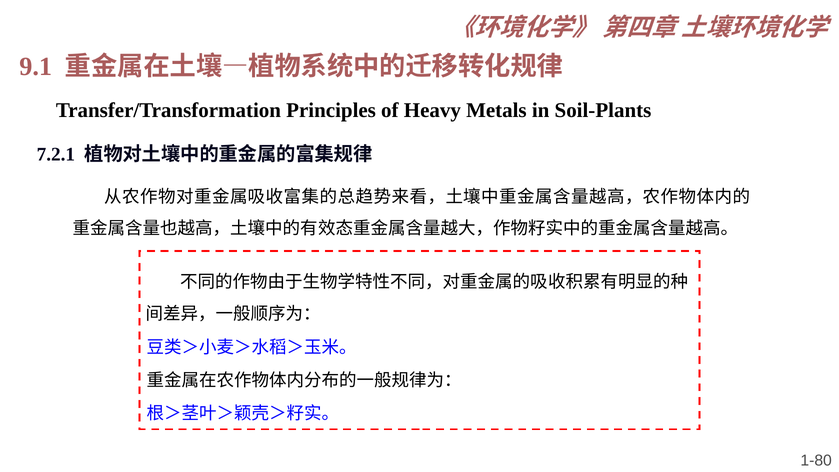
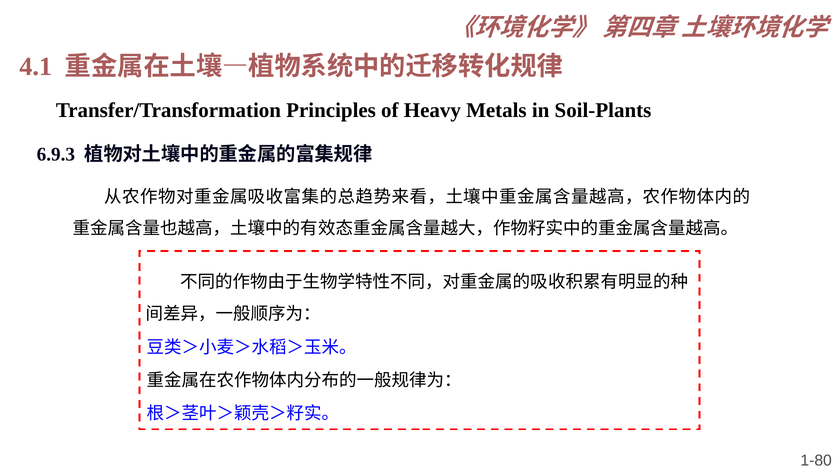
9.1: 9.1 -> 4.1
7.2.1: 7.2.1 -> 6.9.3
